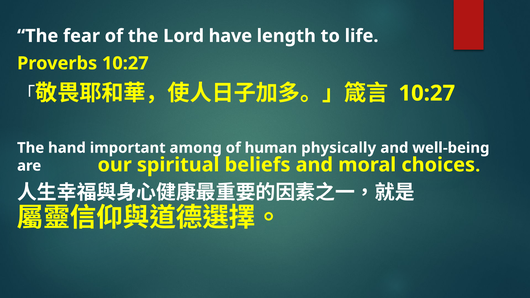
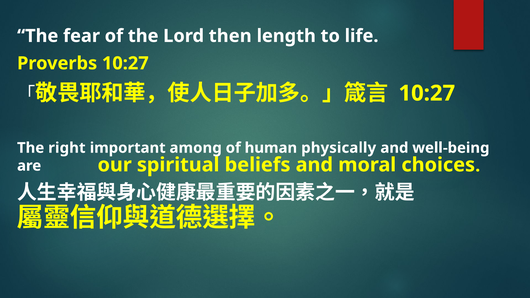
have: have -> then
hand: hand -> right
